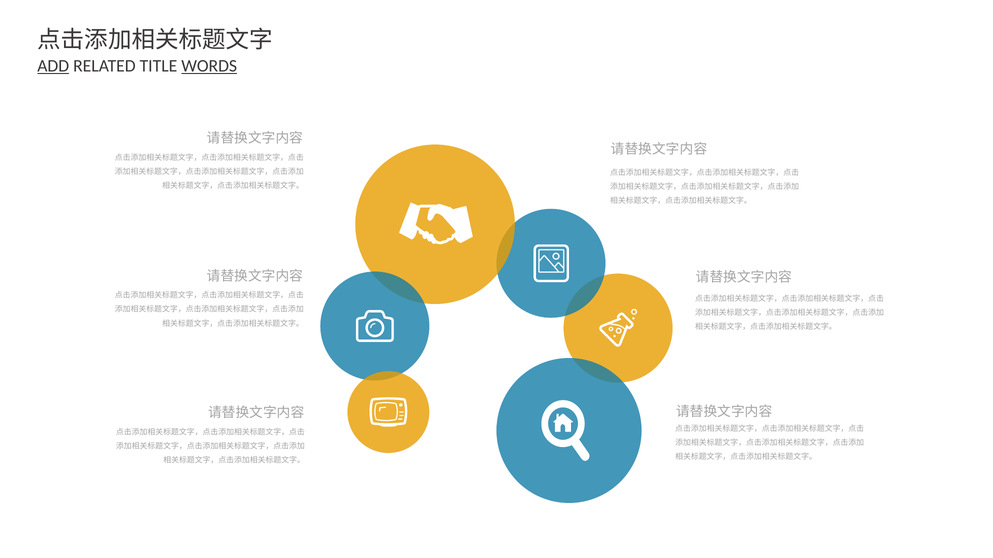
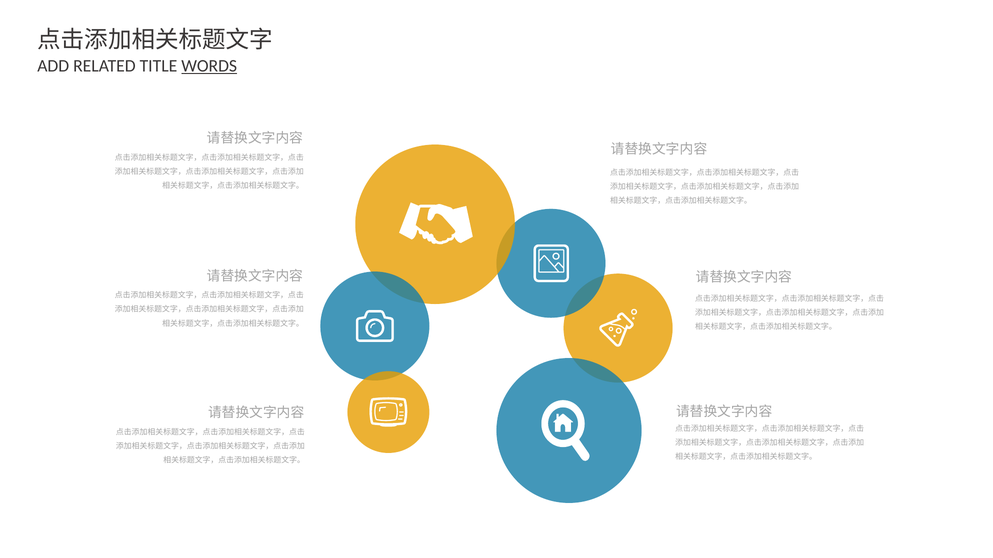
ADD underline: present -> none
